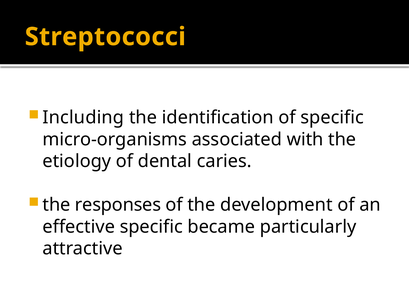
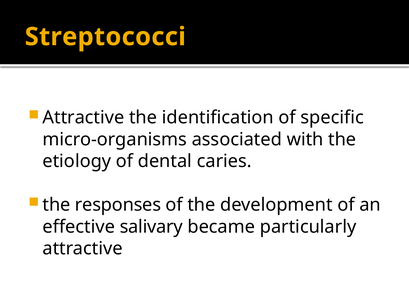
Including at (83, 117): Including -> Attractive
effective specific: specific -> salivary
